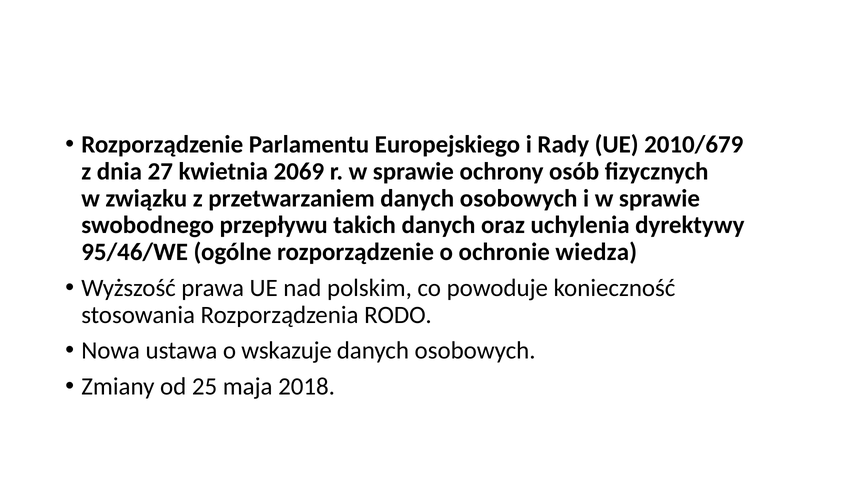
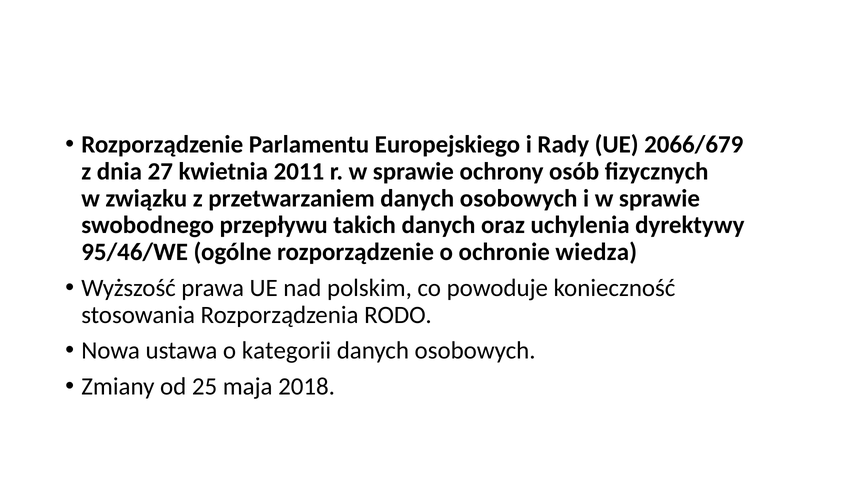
2010/679: 2010/679 -> 2066/679
2069: 2069 -> 2011
wskazuje: wskazuje -> kategorii
